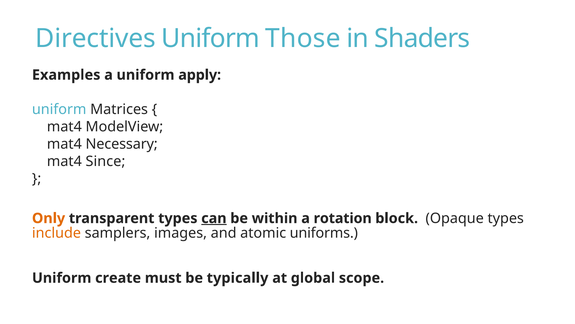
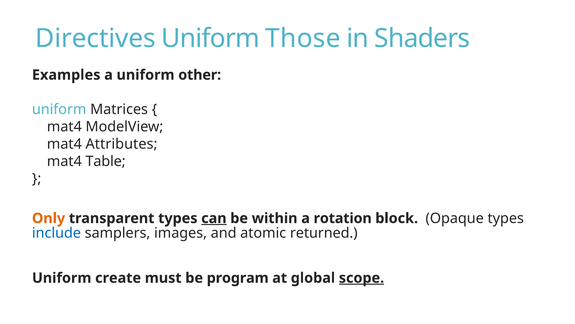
apply: apply -> other
Necessary: Necessary -> Attributes
Since: Since -> Table
include colour: orange -> blue
uniforms: uniforms -> returned
typically: typically -> program
scope underline: none -> present
